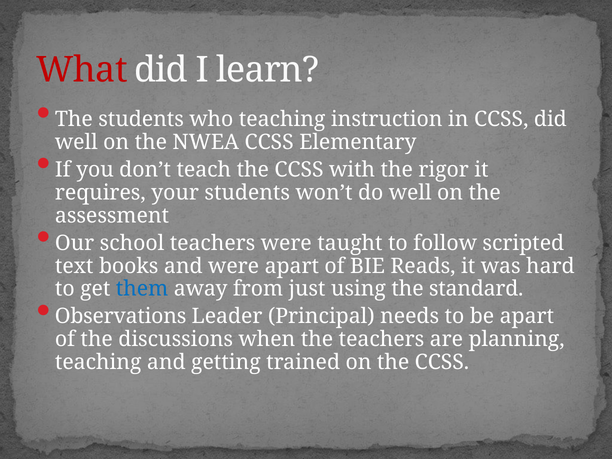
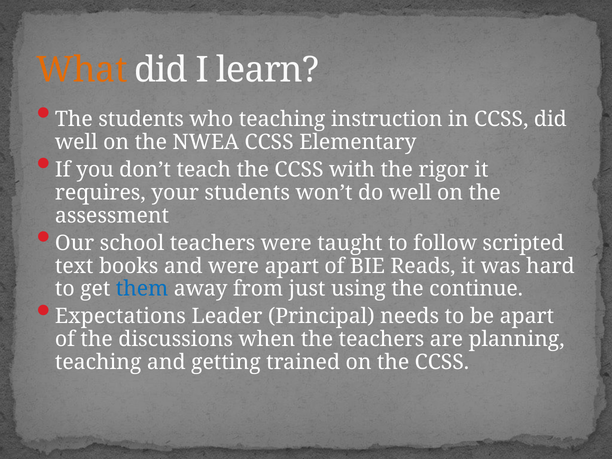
What colour: red -> orange
standard: standard -> continue
Observations: Observations -> Expectations
